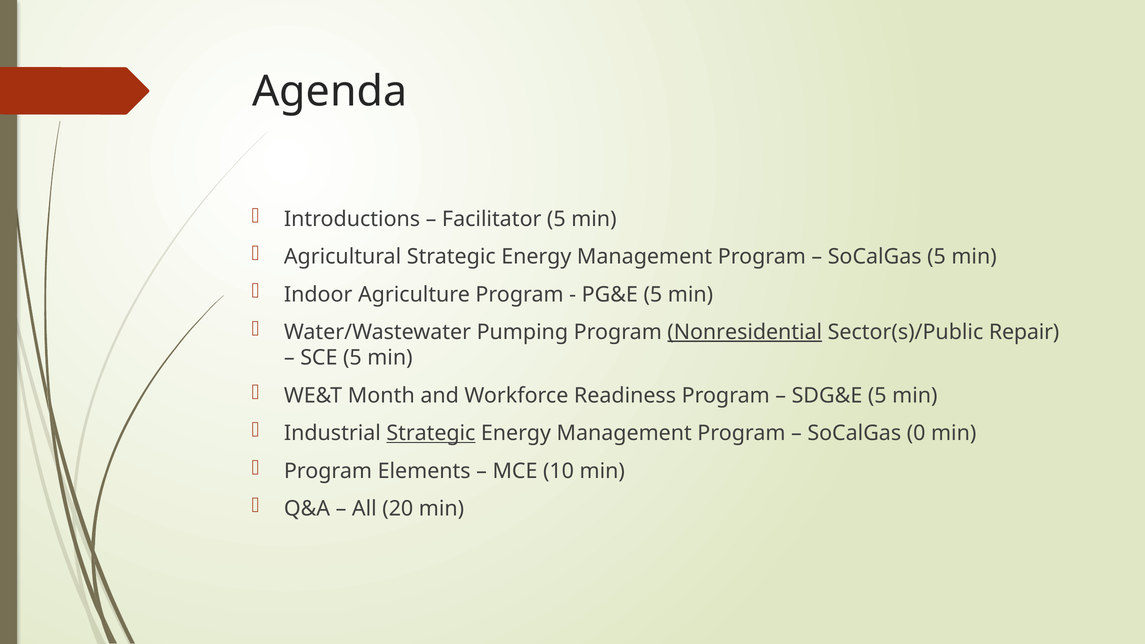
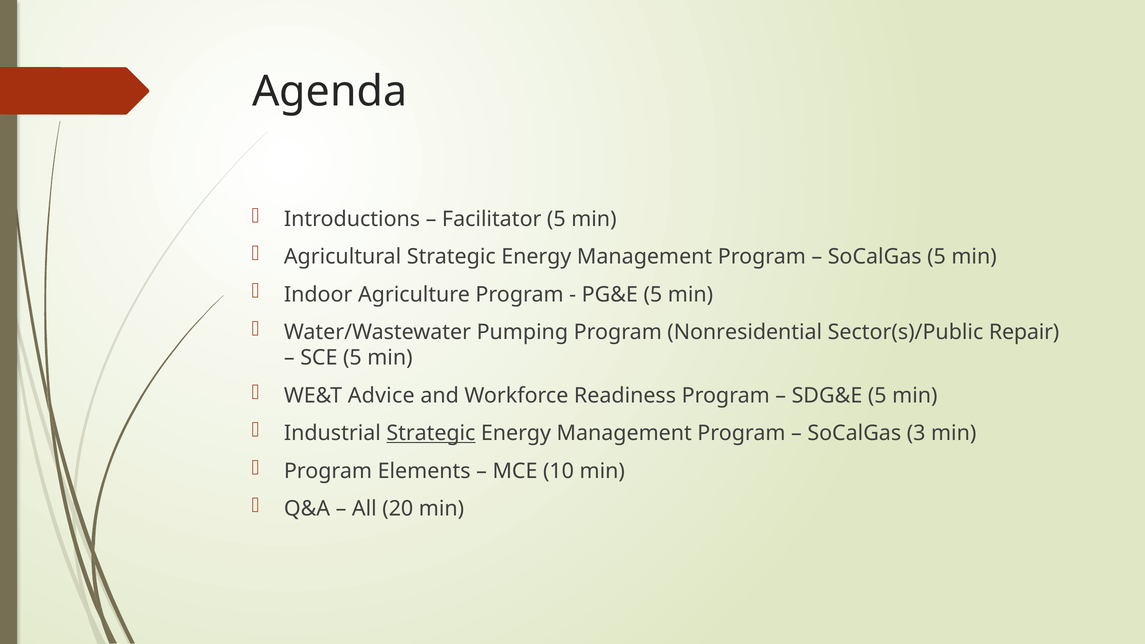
Nonresidential underline: present -> none
Month: Month -> Advice
0: 0 -> 3
